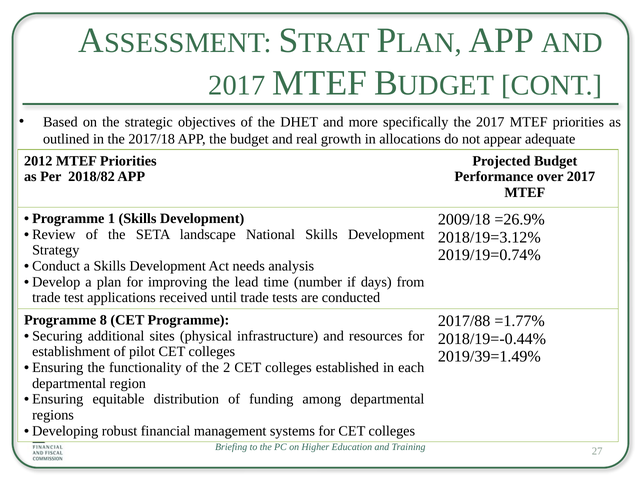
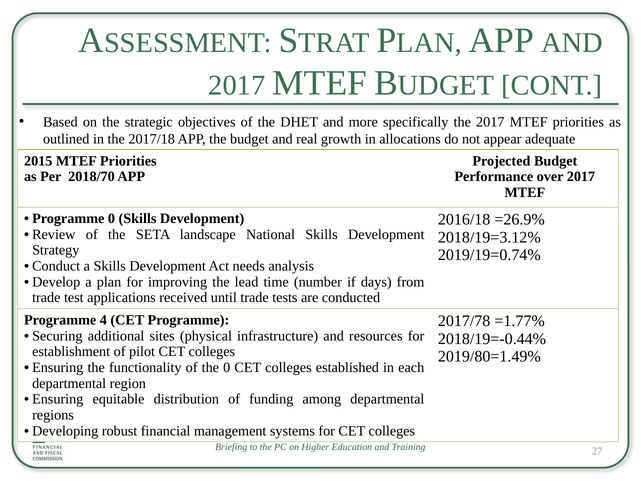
2012: 2012 -> 2015
2018/82: 2018/82 -> 2018/70
Programme 1: 1 -> 0
2009/18: 2009/18 -> 2016/18
8: 8 -> 4
2017/88: 2017/88 -> 2017/78
2019/39=1.49%: 2019/39=1.49% -> 2019/80=1.49%
the 2: 2 -> 0
